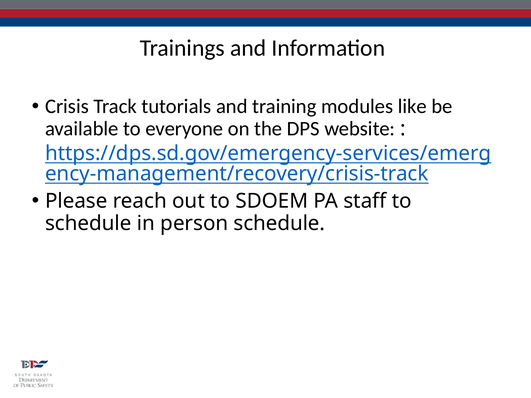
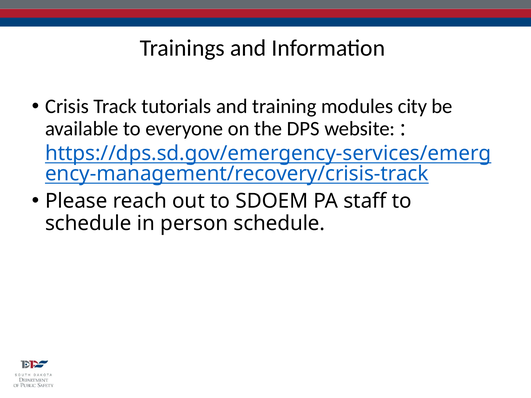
like: like -> city
